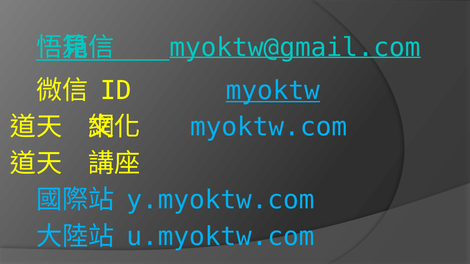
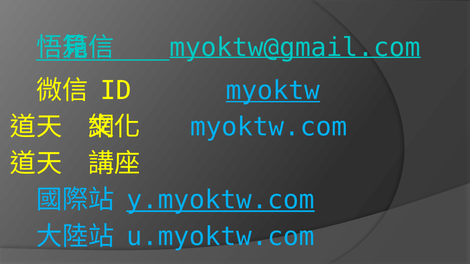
y.myoktw.com underline: none -> present
